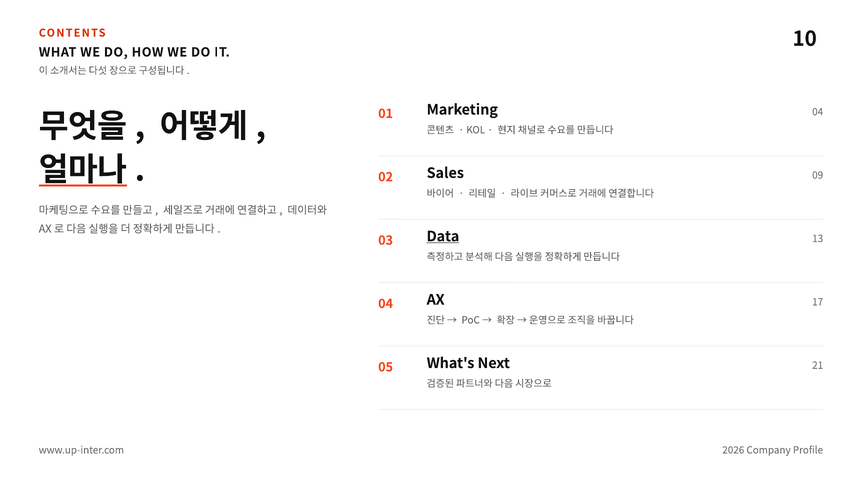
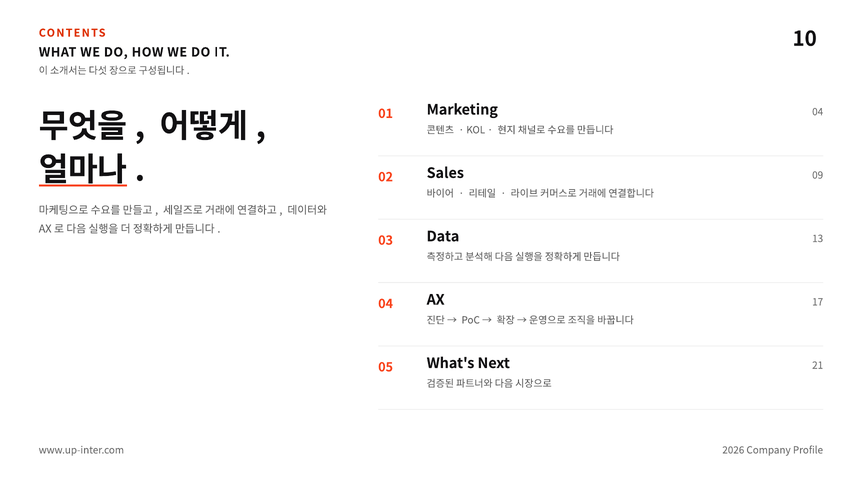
Data underline: present -> none
